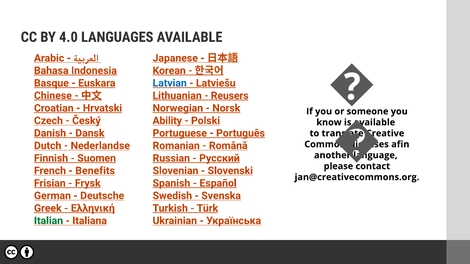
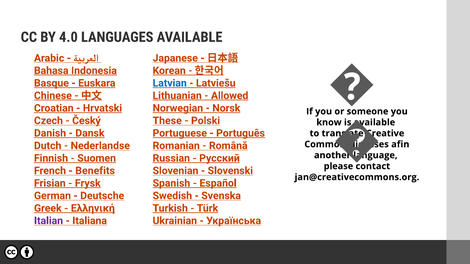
Reusers: Reusers -> Allowed
Ability: Ability -> These
Italian colour: green -> purple
